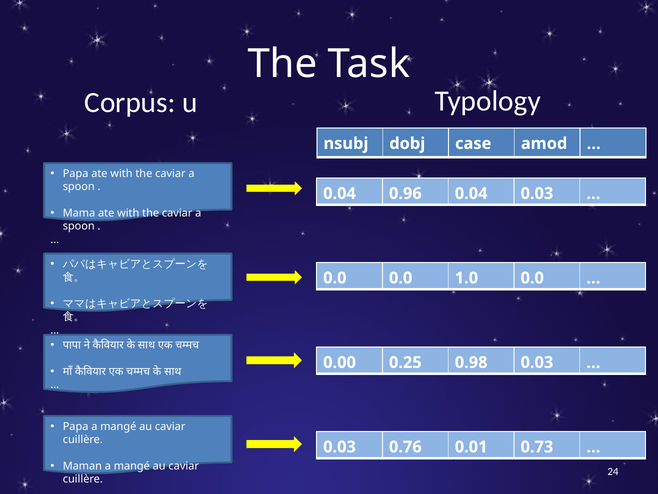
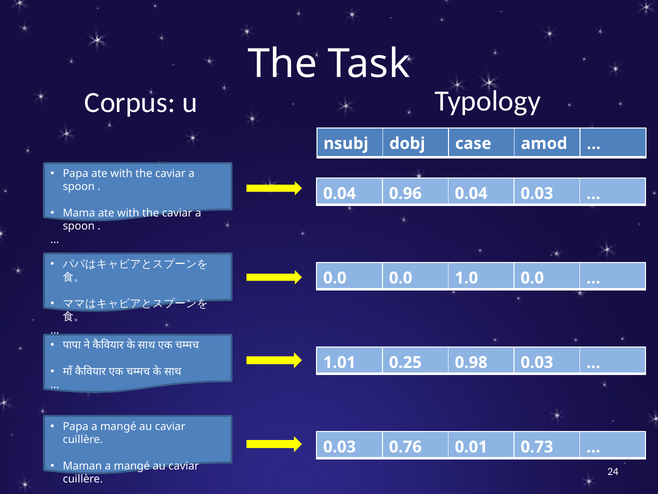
0.00: 0.00 -> 1.01
